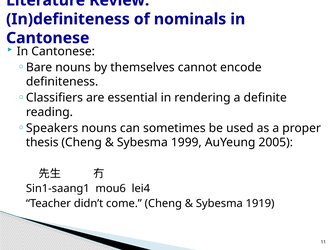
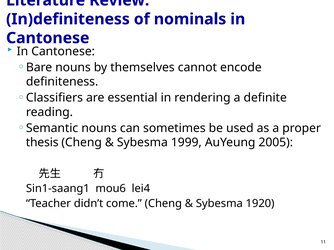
Speakers: Speakers -> Semantic
1919: 1919 -> 1920
